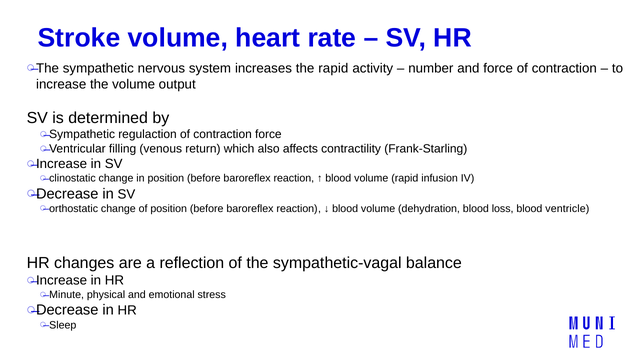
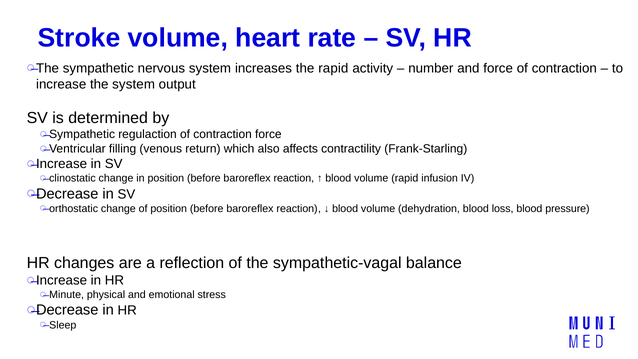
the volume: volume -> system
ventricle: ventricle -> pressure
